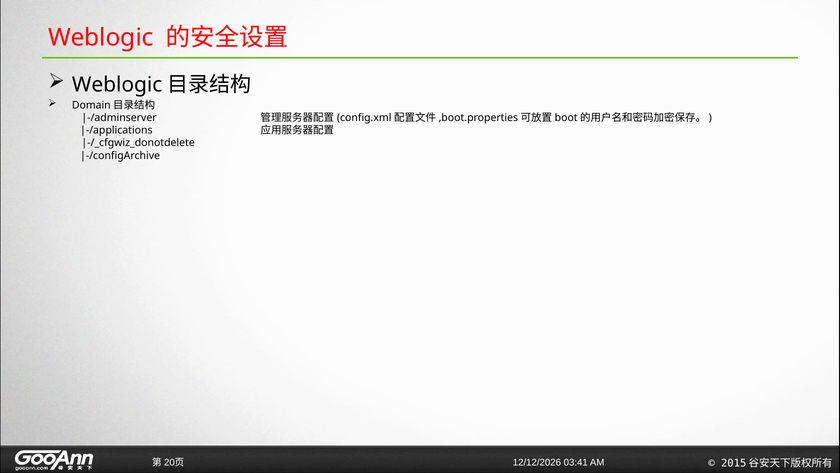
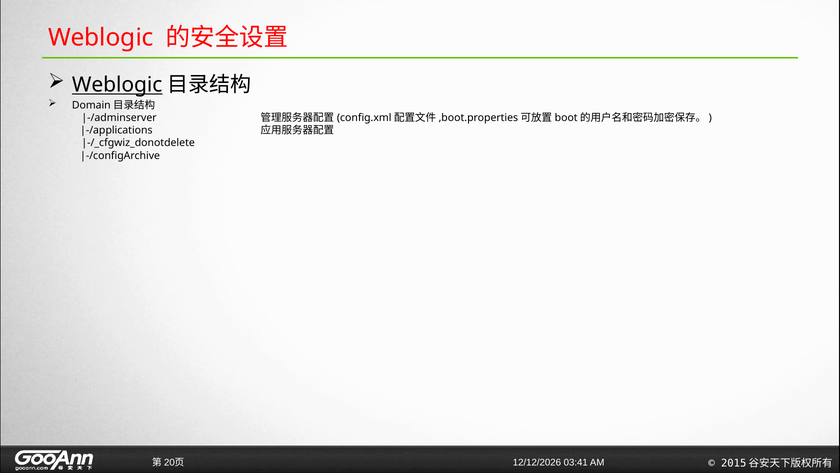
Weblogic at (117, 85) underline: none -> present
